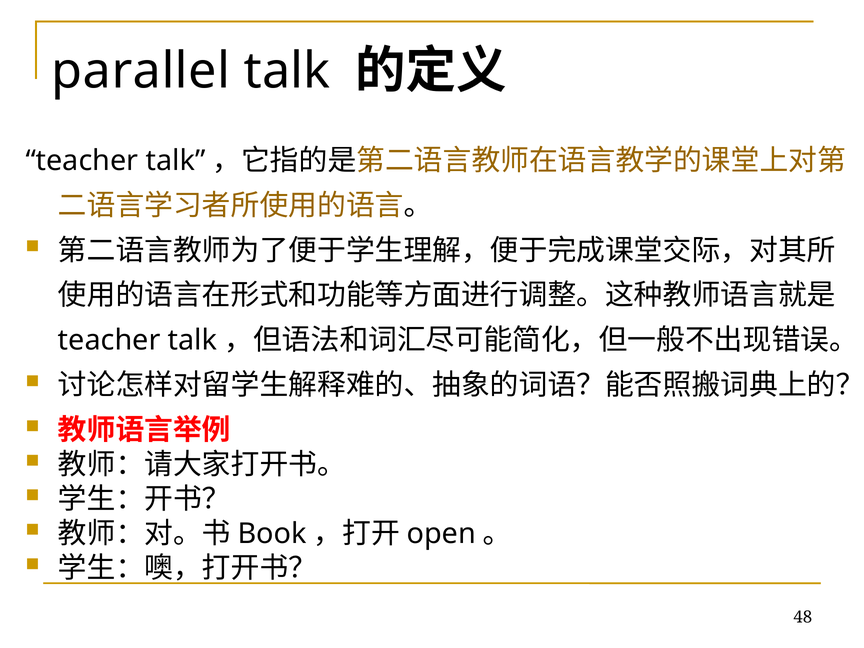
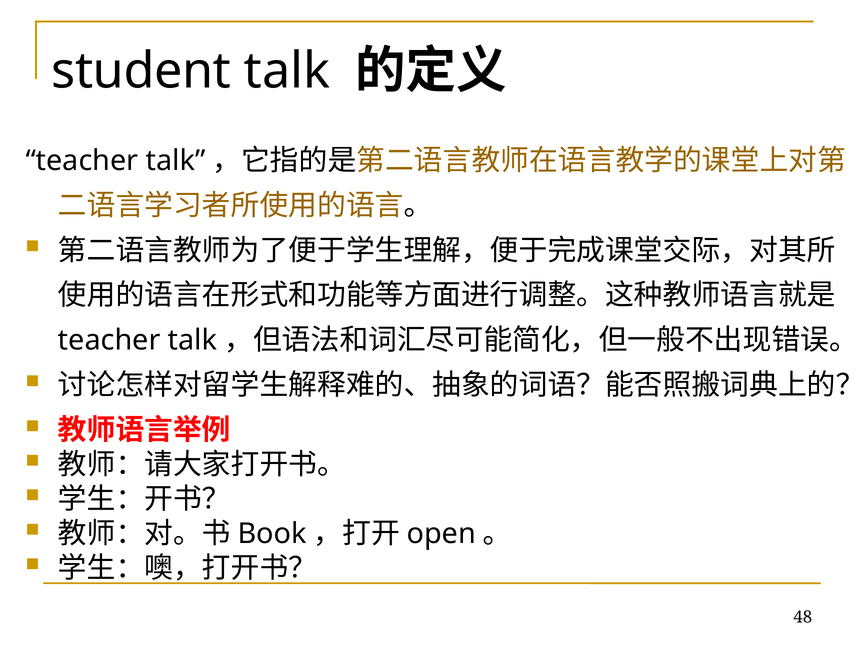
parallel: parallel -> student
